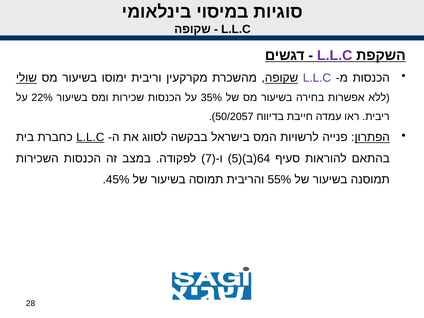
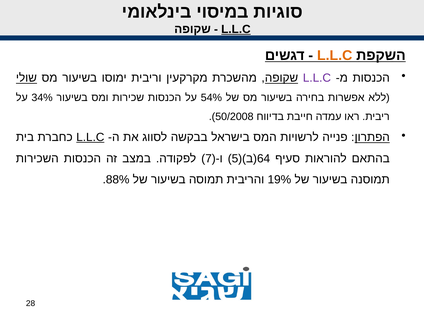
L.L.C at (236, 29) underline: none -> present
L.L.C at (335, 56) colour: purple -> orange
22%: 22% -> 34%
35%: 35% -> 54%
50/2057: 50/2057 -> 50/2008
45%: 45% -> 88%
55%: 55% -> 19%
